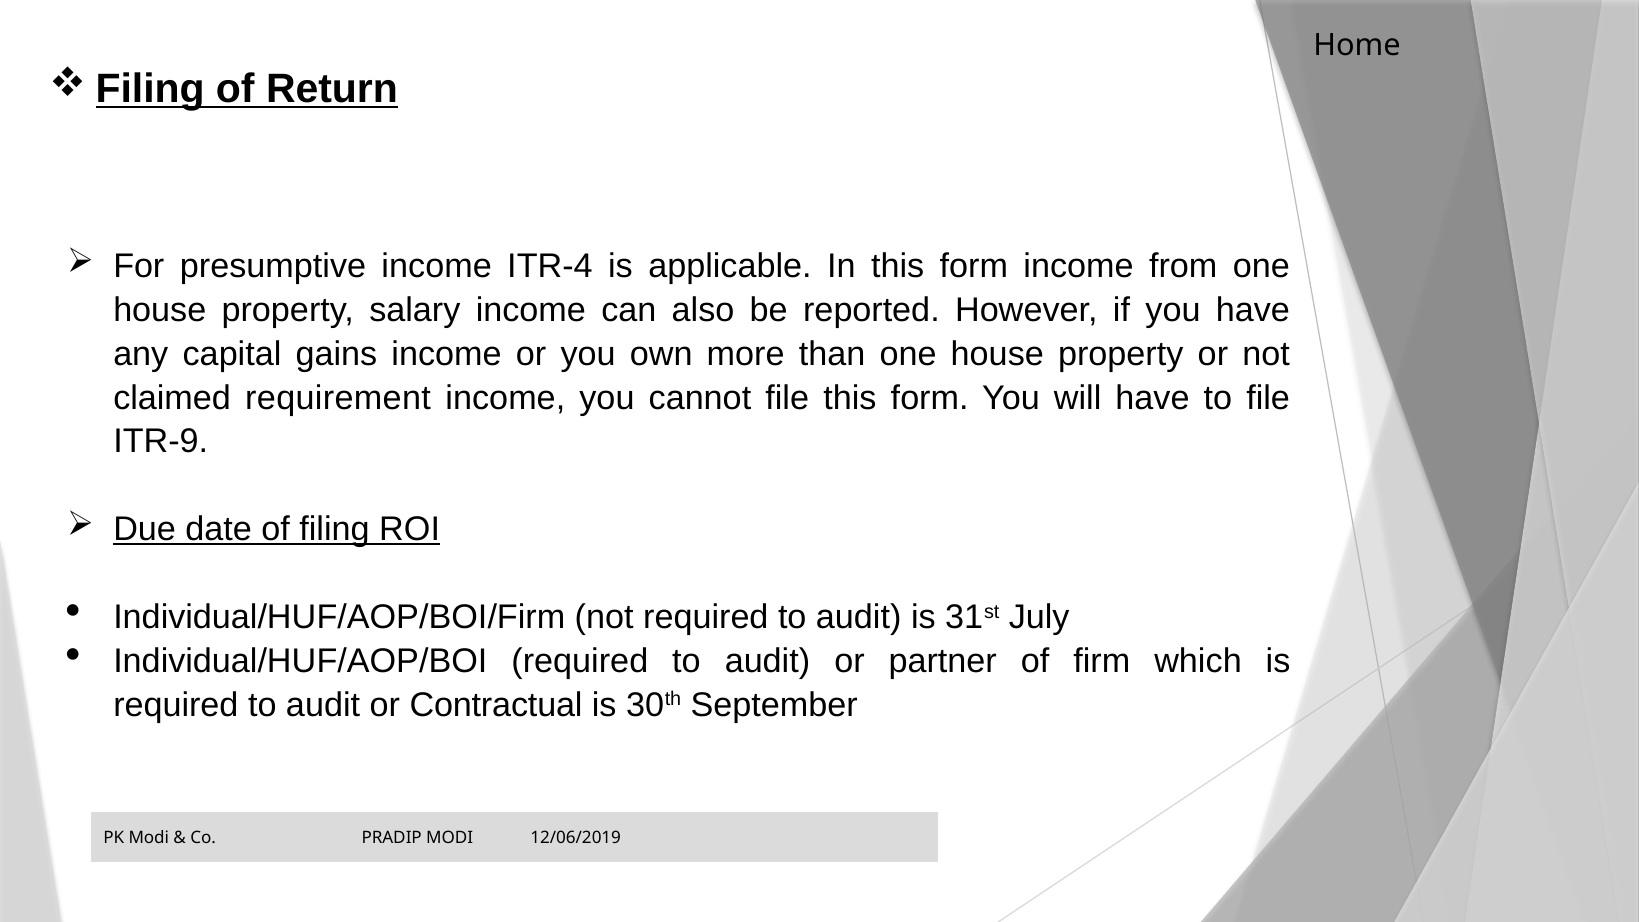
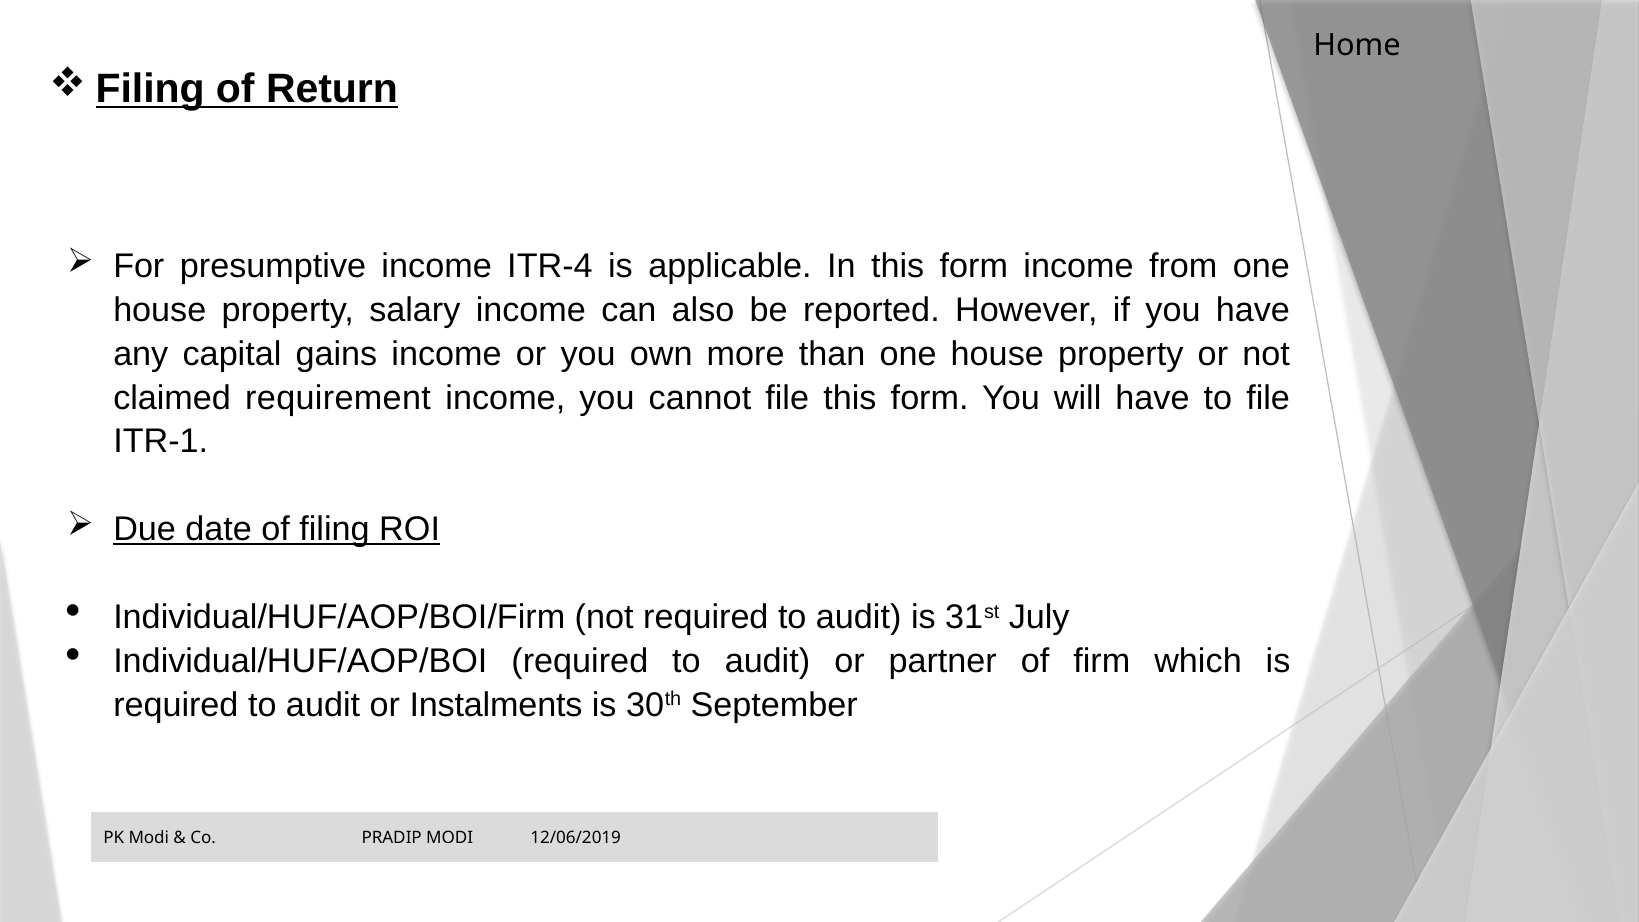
ITR-9: ITR-9 -> ITR-1
Contractual: Contractual -> Instalments
